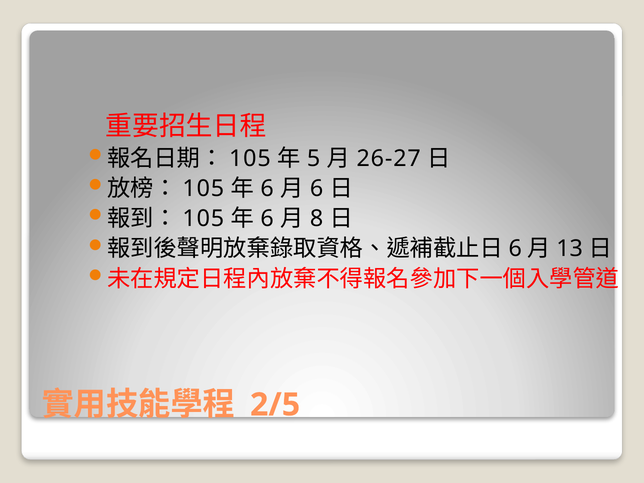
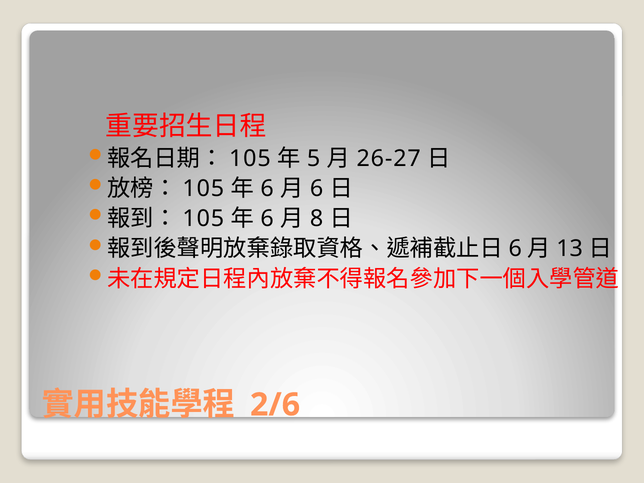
2/5: 2/5 -> 2/6
